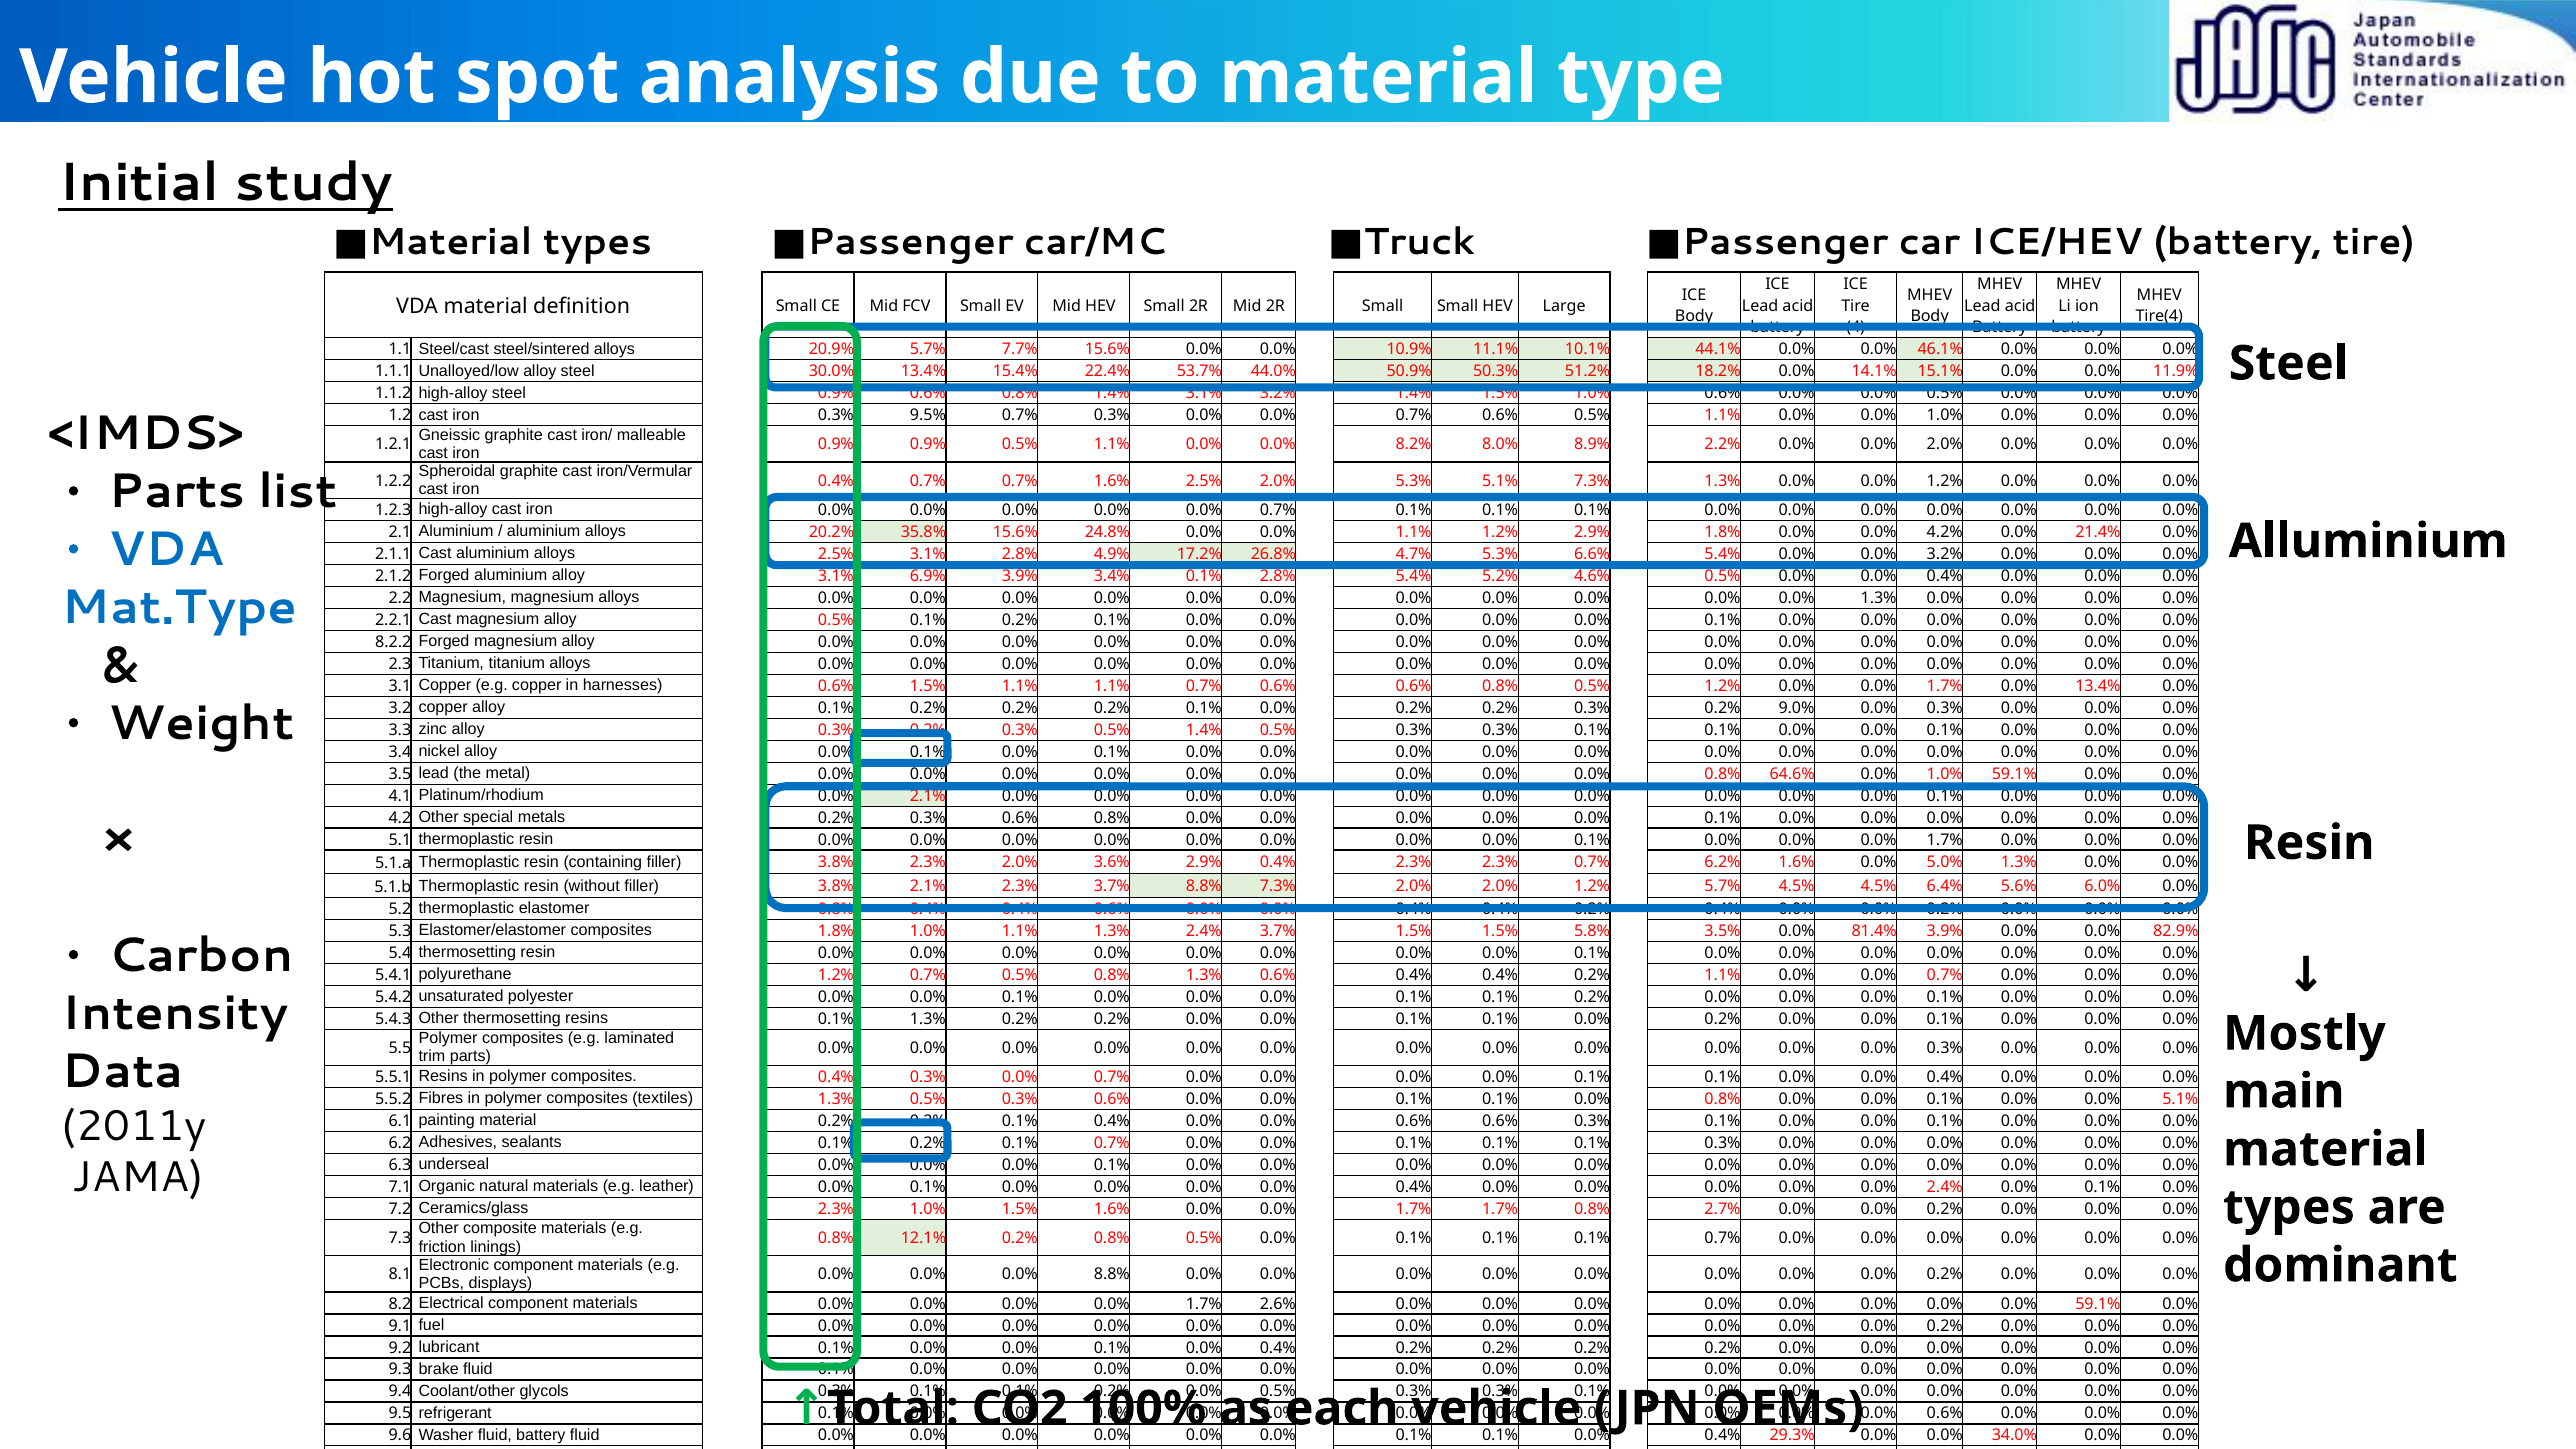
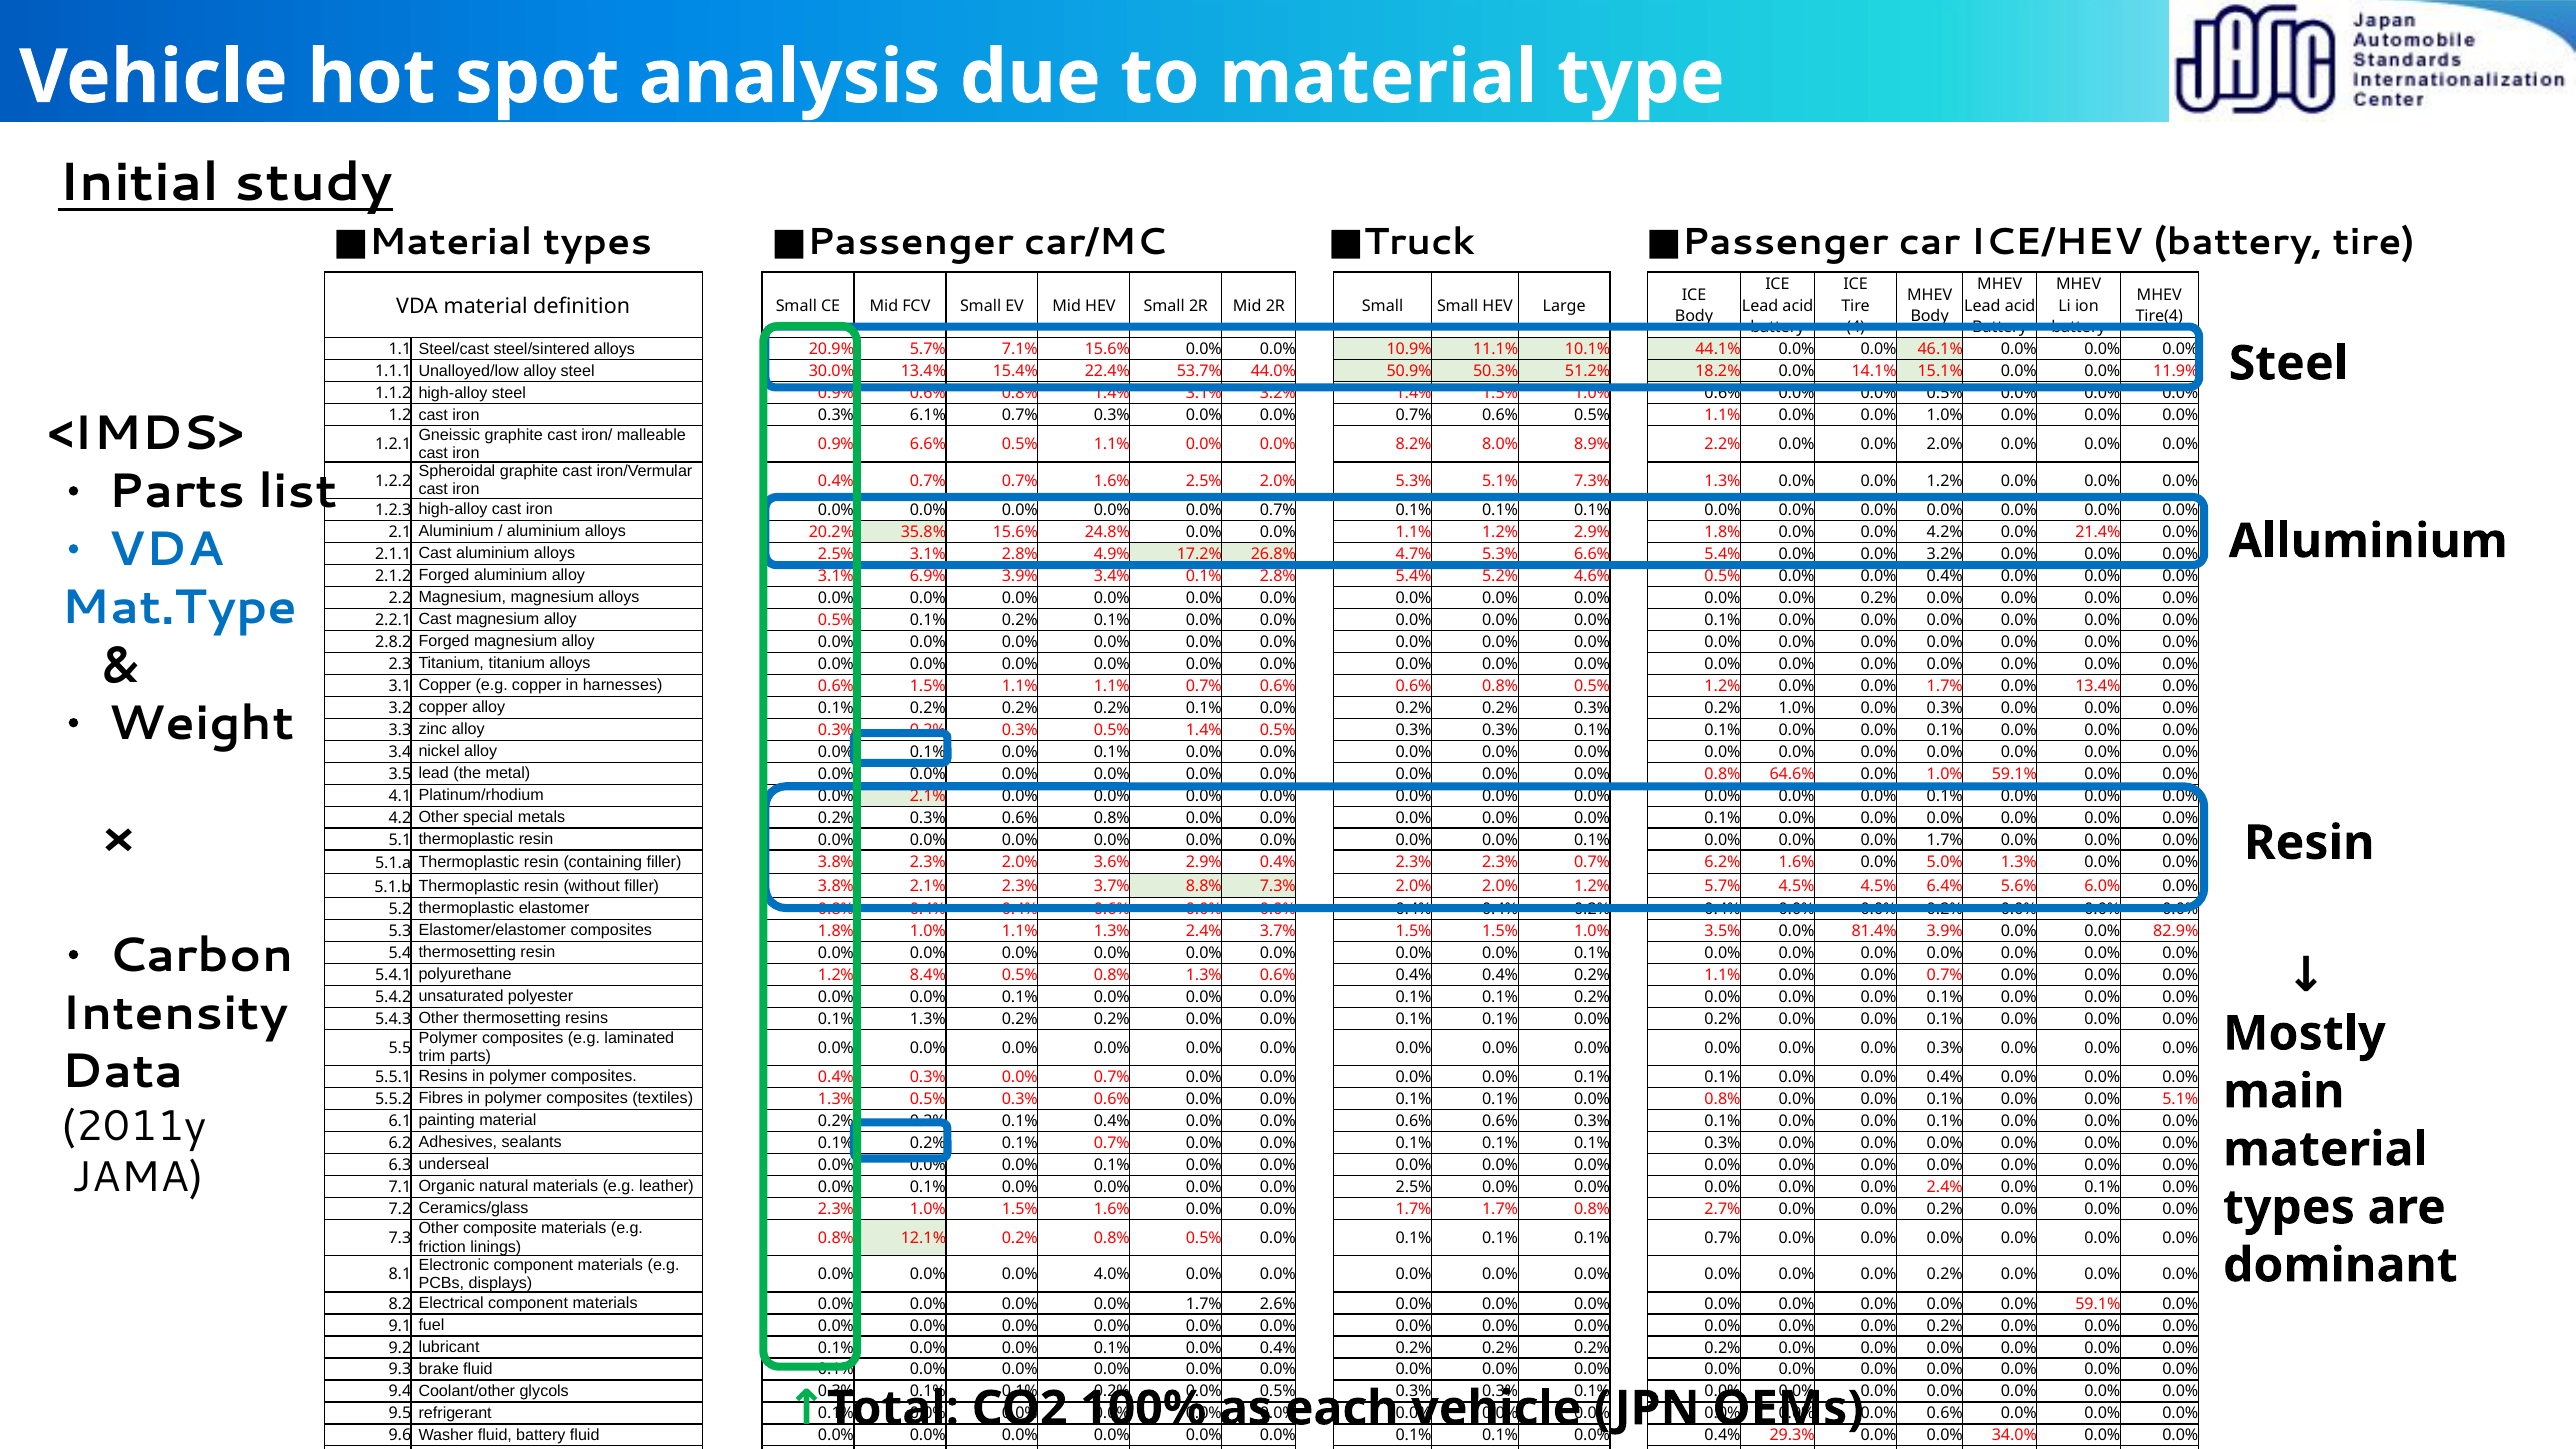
7.7%: 7.7% -> 7.1%
9.5%: 9.5% -> 6.1%
0.9% 0.9%: 0.9% -> 6.6%
1.3% at (1879, 598): 1.3% -> 0.2%
8.2.2: 8.2.2 -> 2.8.2
0.2% 9.0%: 9.0% -> 1.0%
1.5% 1.5% 5.8%: 5.8% -> 1.0%
1.2% 0.7%: 0.7% -> 8.4%
0.0% 0.0% 0.0% 0.4%: 0.4% -> 2.5%
0.0% 8.8%: 8.8% -> 4.0%
